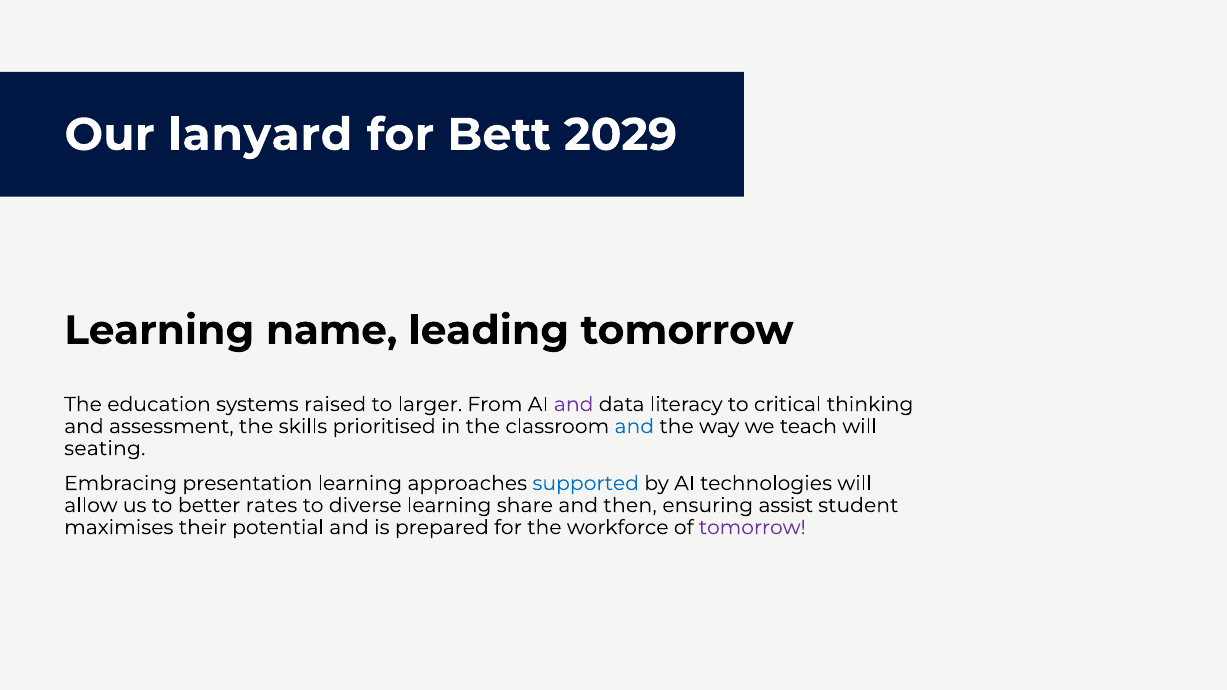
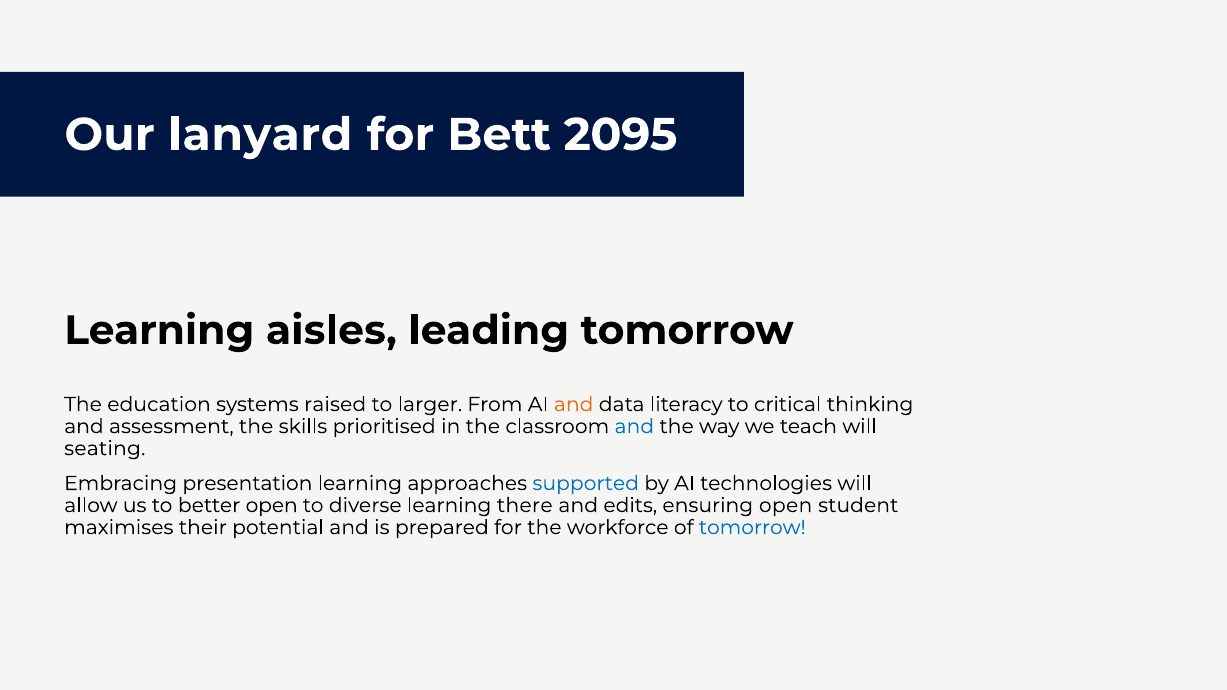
2029: 2029 -> 2095
name: name -> aisles
and at (574, 404) colour: purple -> orange
better rates: rates -> open
share: share -> there
then: then -> edits
ensuring assist: assist -> open
tomorrow at (752, 528) colour: purple -> blue
